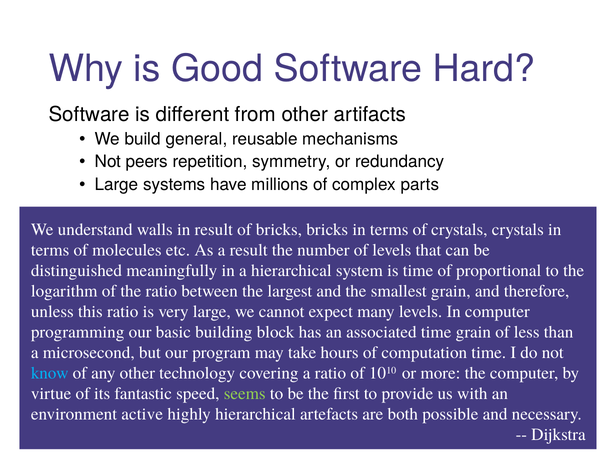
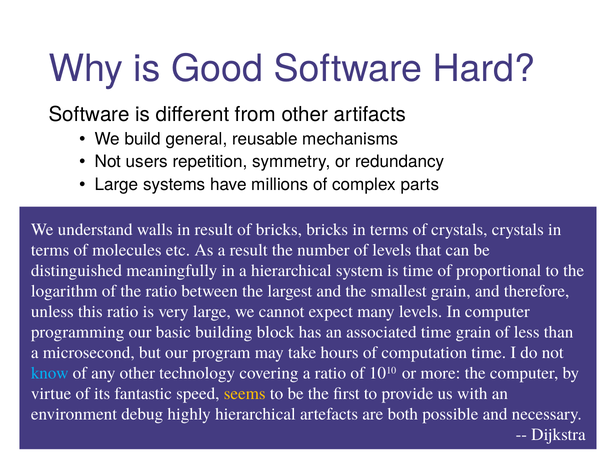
peers: peers -> users
seems colour: light green -> yellow
active: active -> debug
